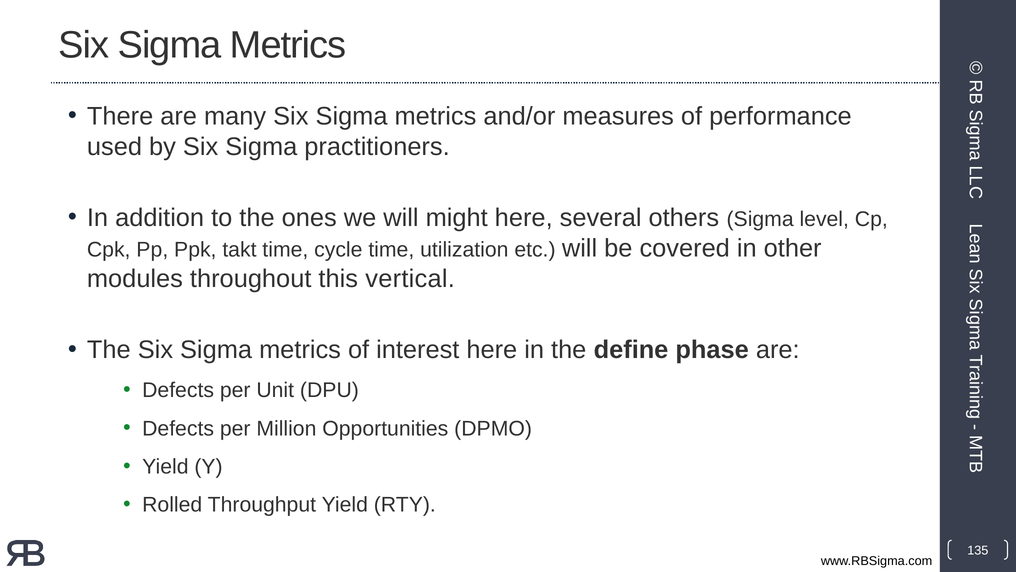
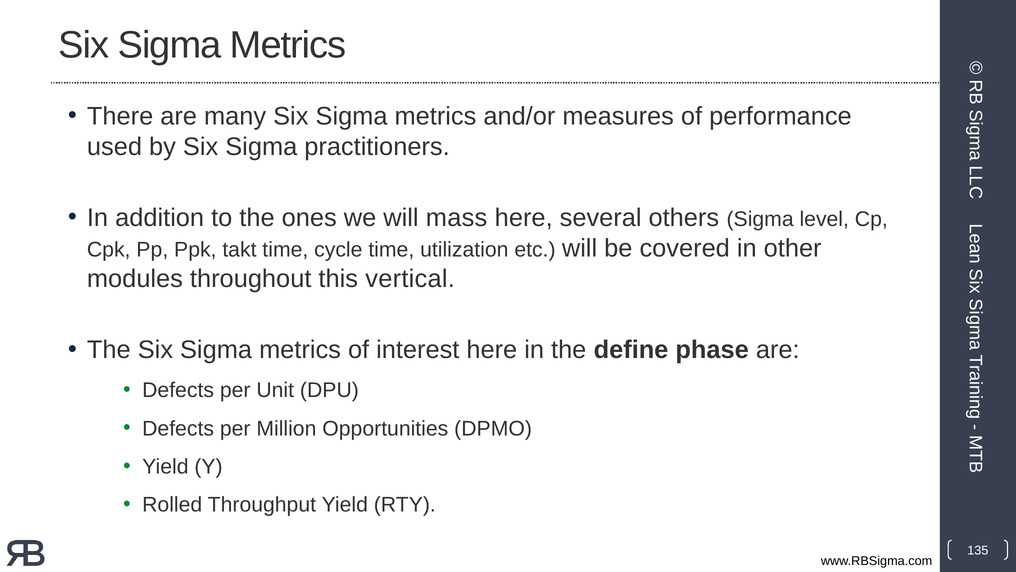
might: might -> mass
